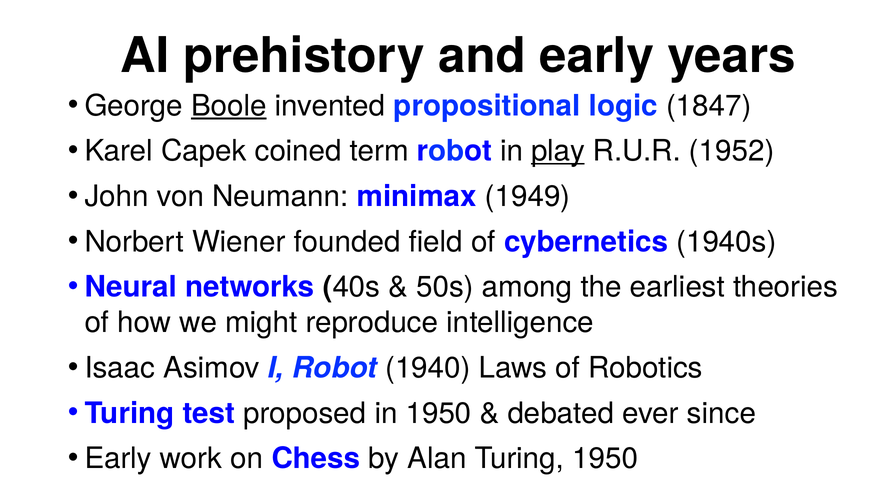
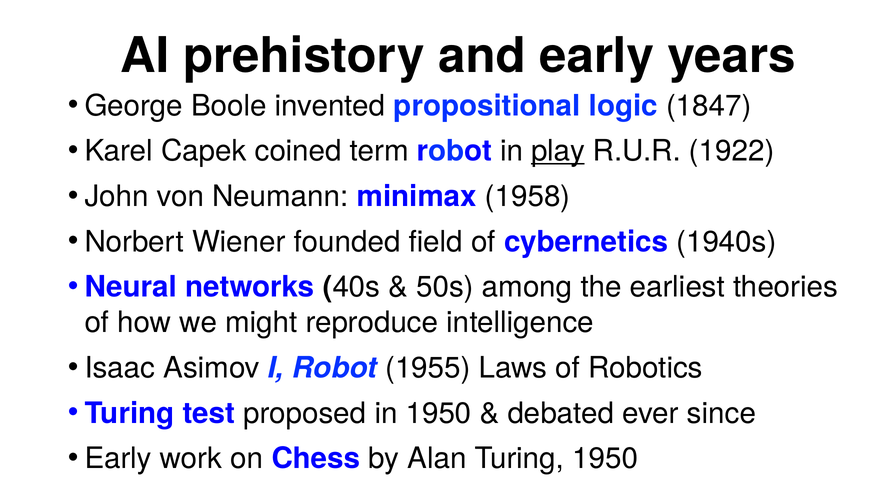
Boole underline: present -> none
1952: 1952 -> 1922
1949: 1949 -> 1958
1940: 1940 -> 1955
